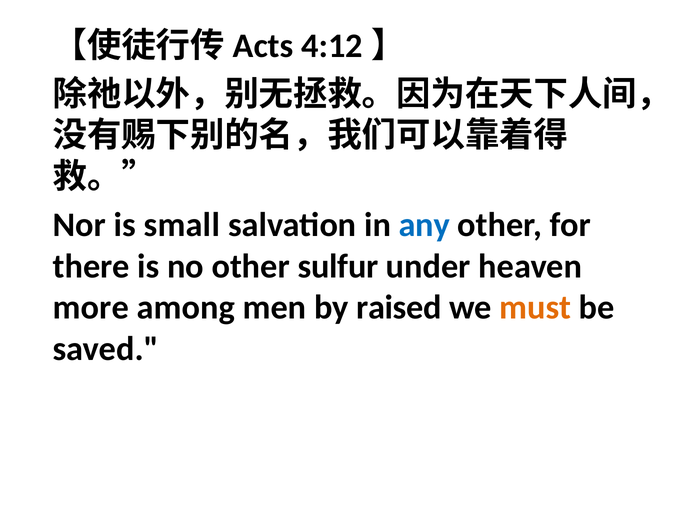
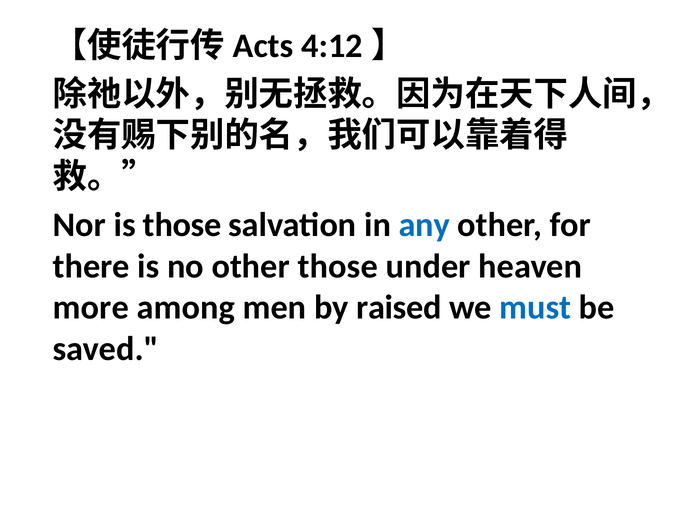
is small: small -> those
other sulfur: sulfur -> those
must colour: orange -> blue
